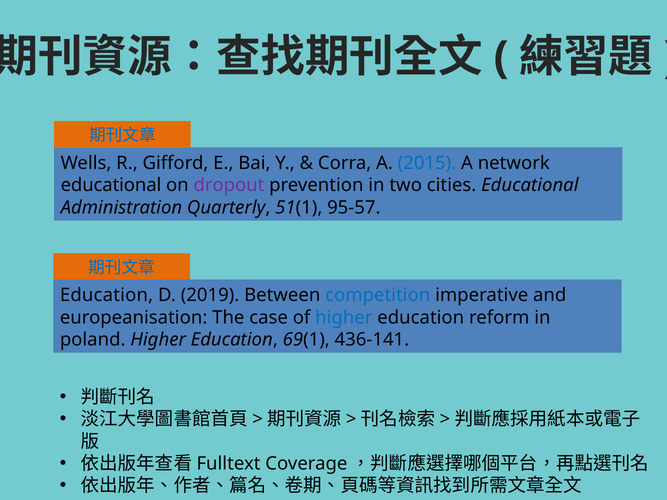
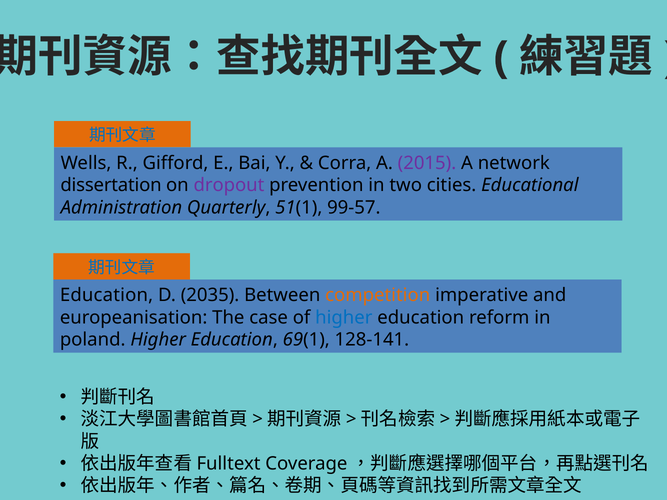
2015 colour: blue -> purple
educational at (111, 185): educational -> dissertation
95-57: 95-57 -> 99-57
2019: 2019 -> 2035
competition colour: blue -> orange
436-141: 436-141 -> 128-141
